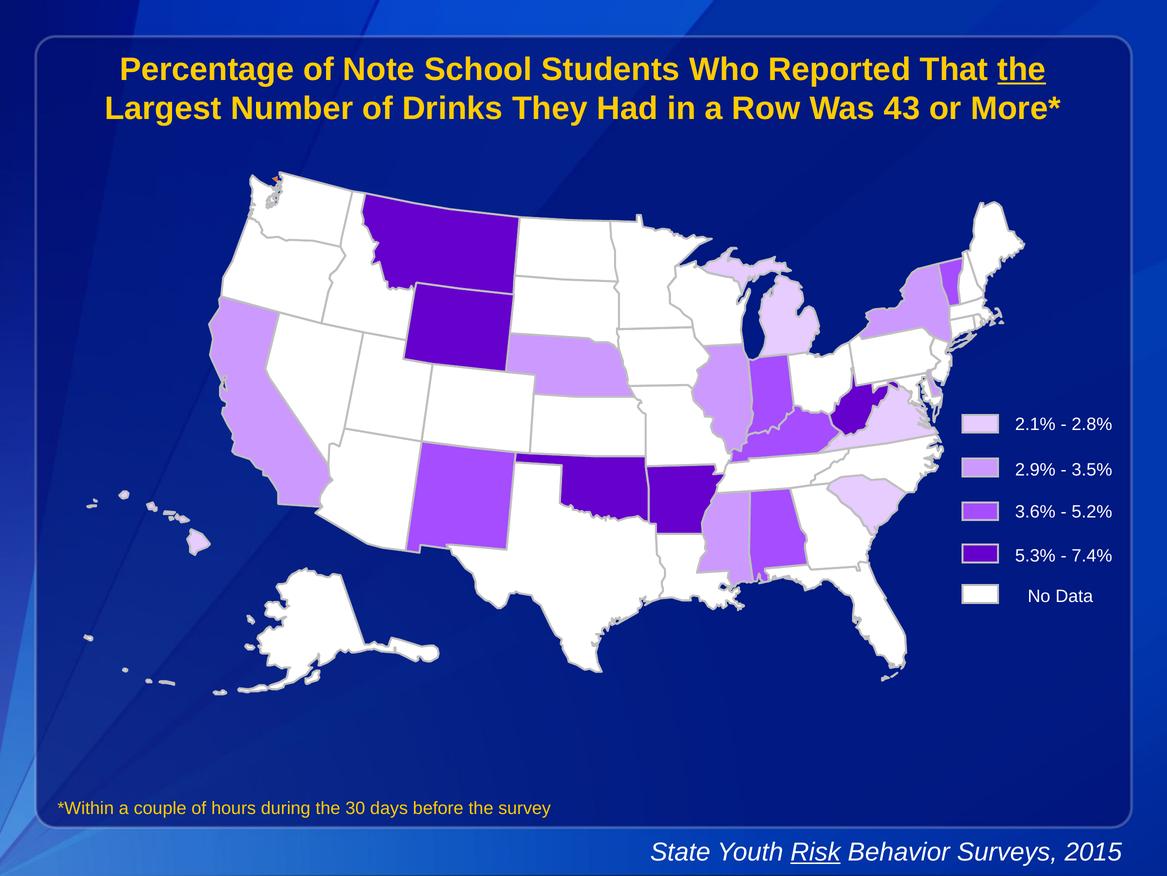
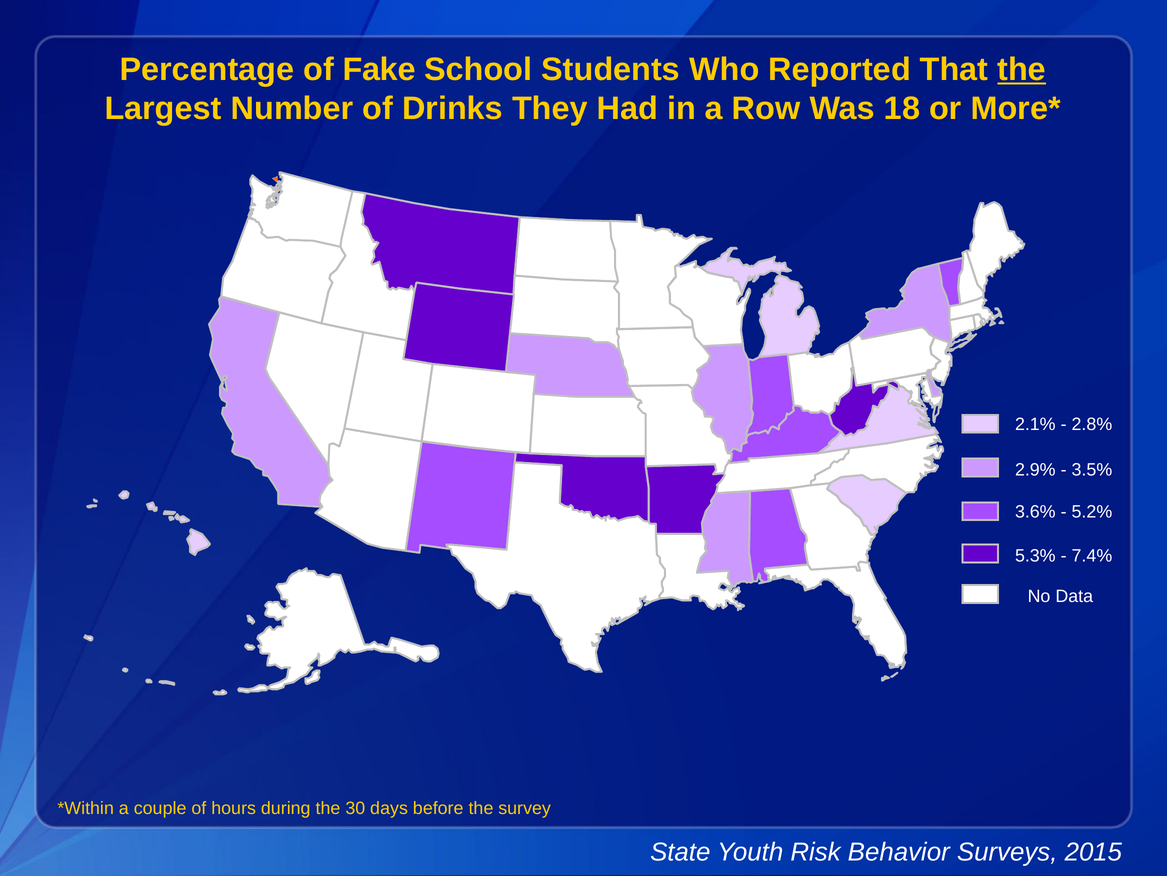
Note: Note -> Fake
43: 43 -> 18
Risk underline: present -> none
